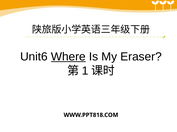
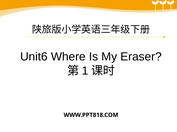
Where underline: present -> none
